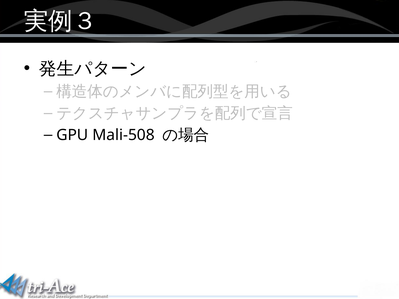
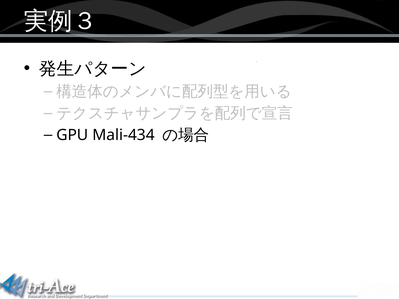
Mali-508: Mali-508 -> Mali-434
